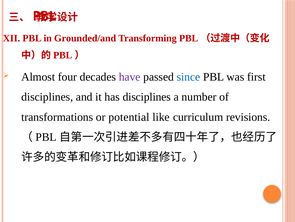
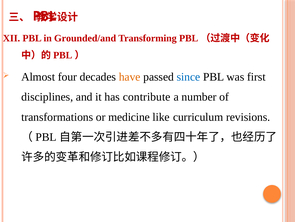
have colour: purple -> orange
has disciplines: disciplines -> contribute
potential: potential -> medicine
